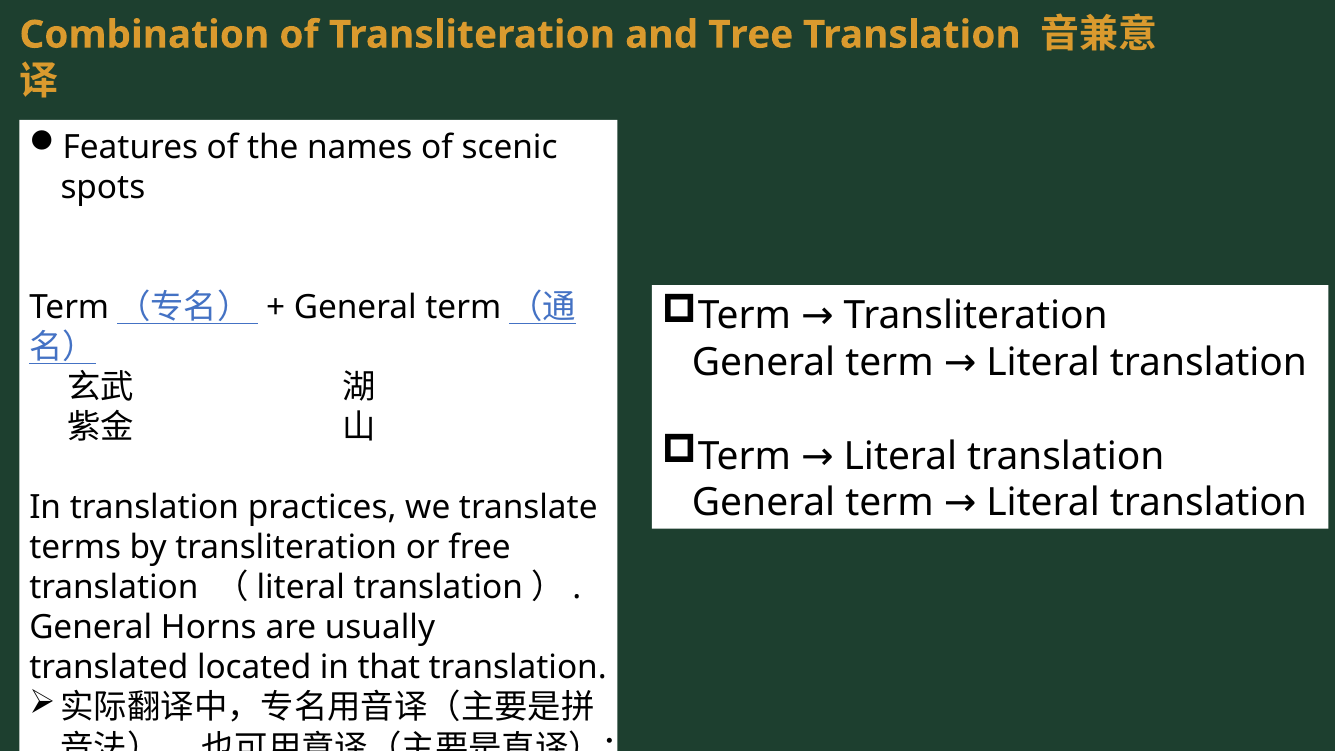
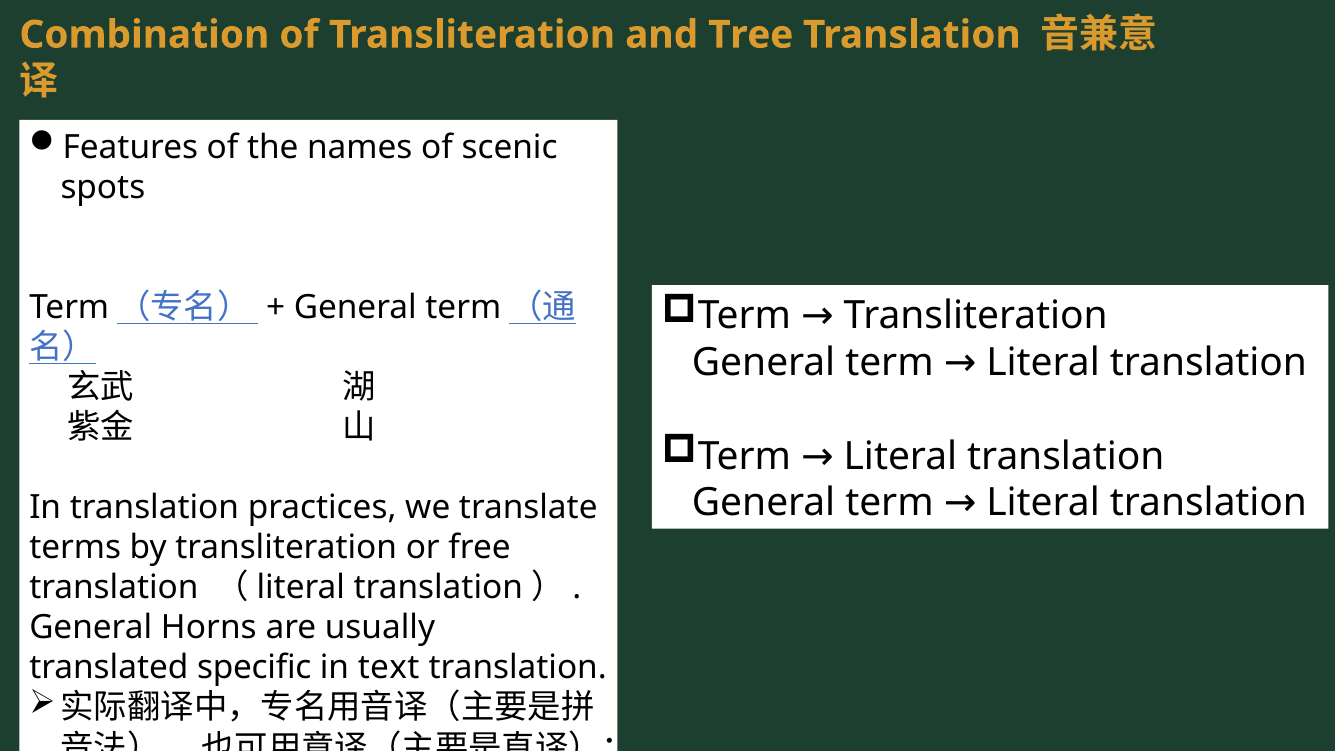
located: located -> specific
that: that -> text
